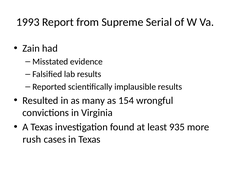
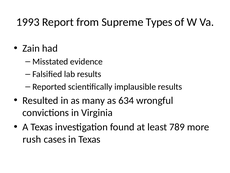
Serial: Serial -> Types
154: 154 -> 634
935: 935 -> 789
